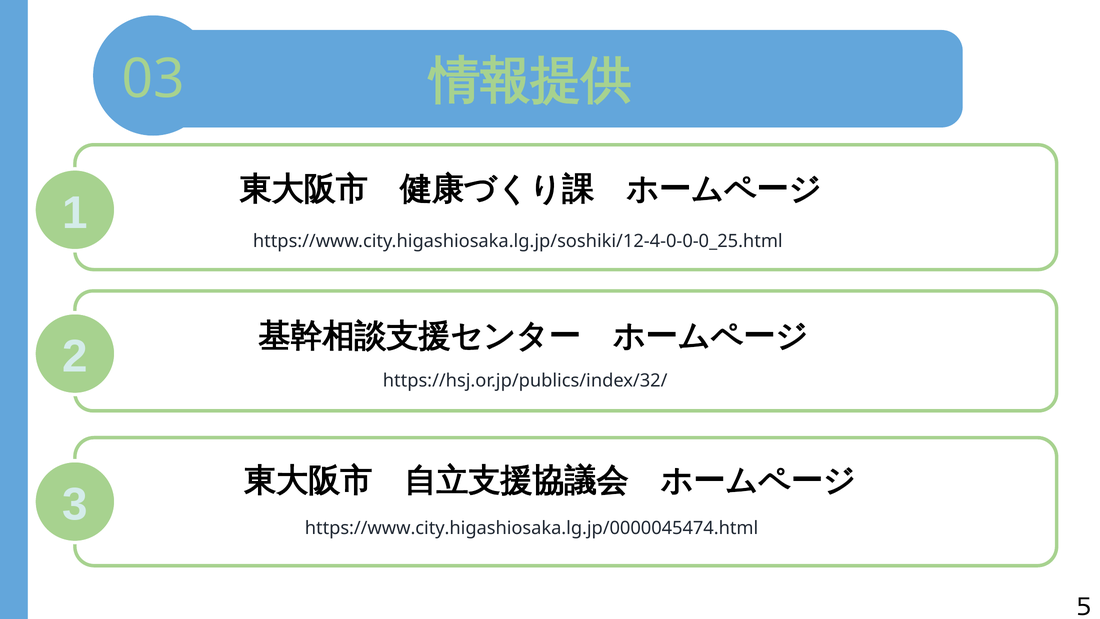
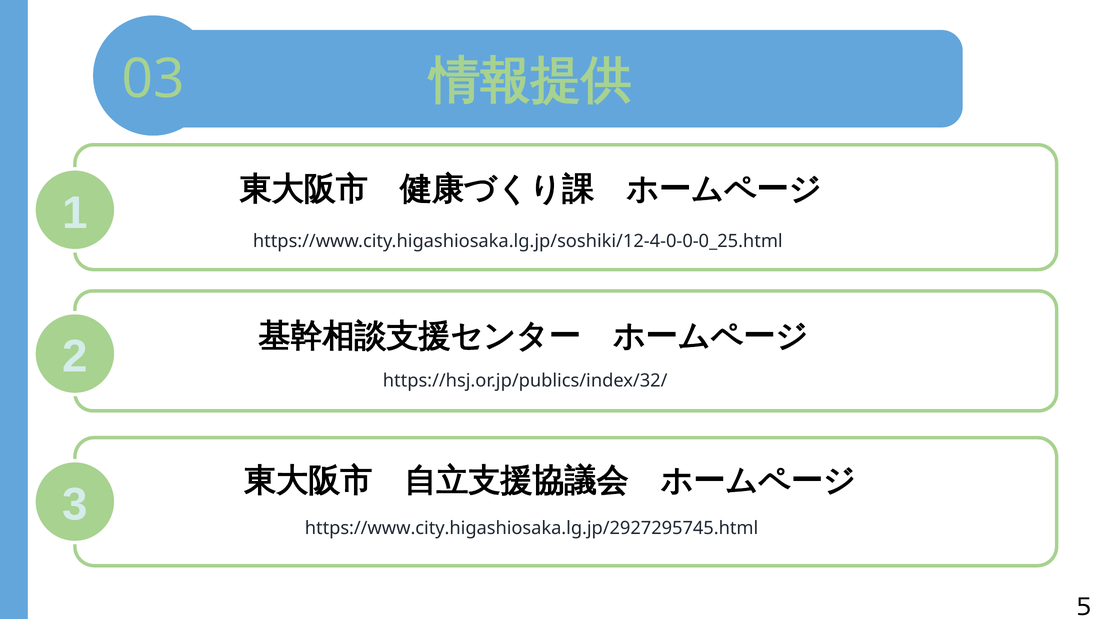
https://www.city.higashiosaka.lg.jp/0000045474.html: https://www.city.higashiosaka.lg.jp/0000045474.html -> https://www.city.higashiosaka.lg.jp/2927295745.html
